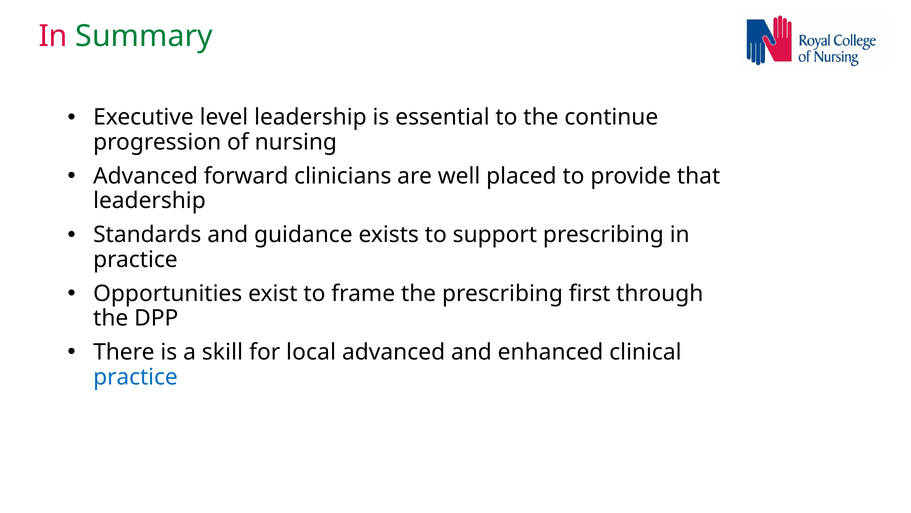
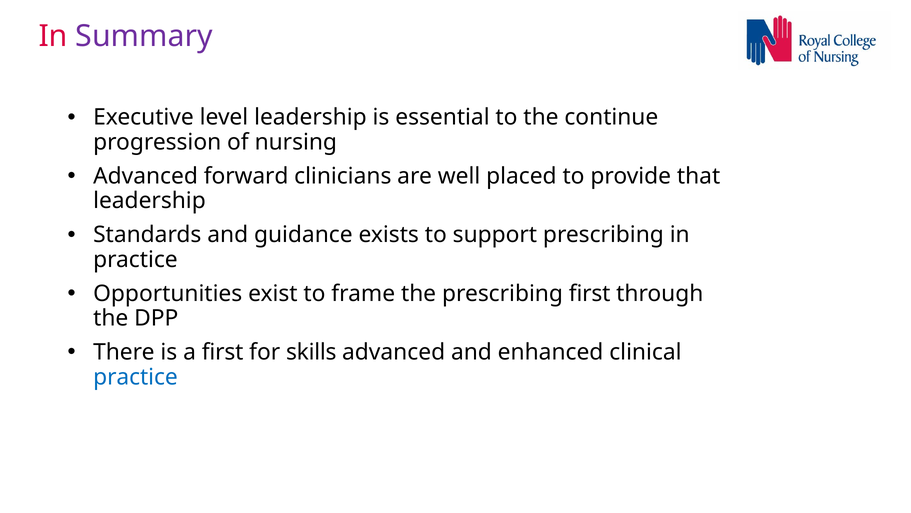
Summary colour: green -> purple
a skill: skill -> first
local: local -> skills
